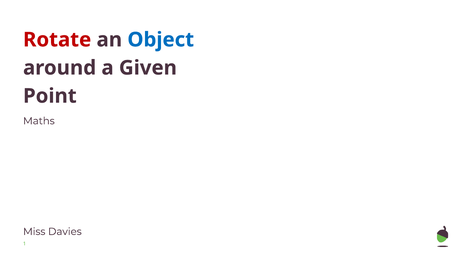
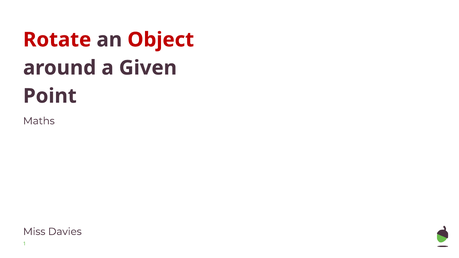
Object colour: blue -> red
